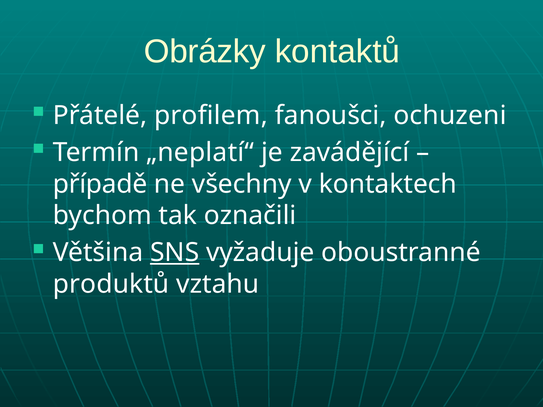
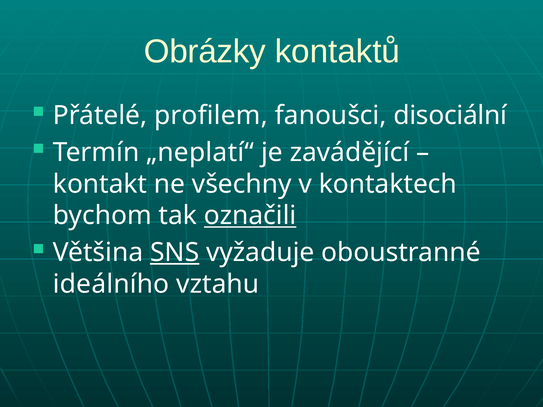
ochuzeni: ochuzeni -> disociální
případě: případě -> kontakt
označili underline: none -> present
produktů: produktů -> ideálního
